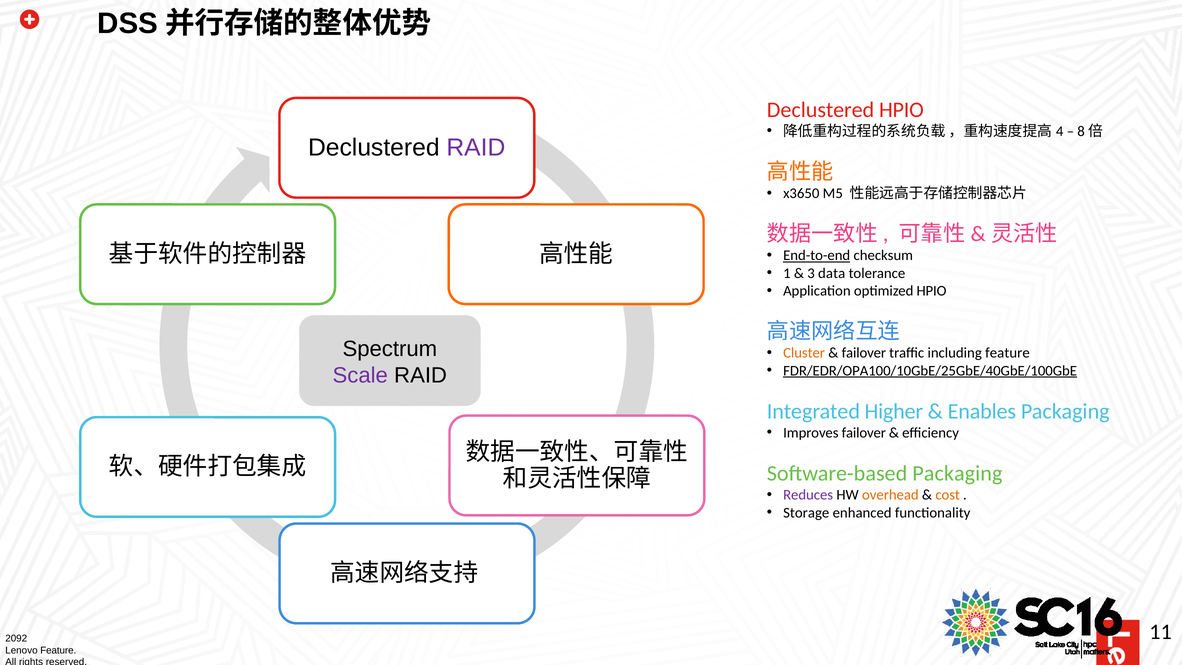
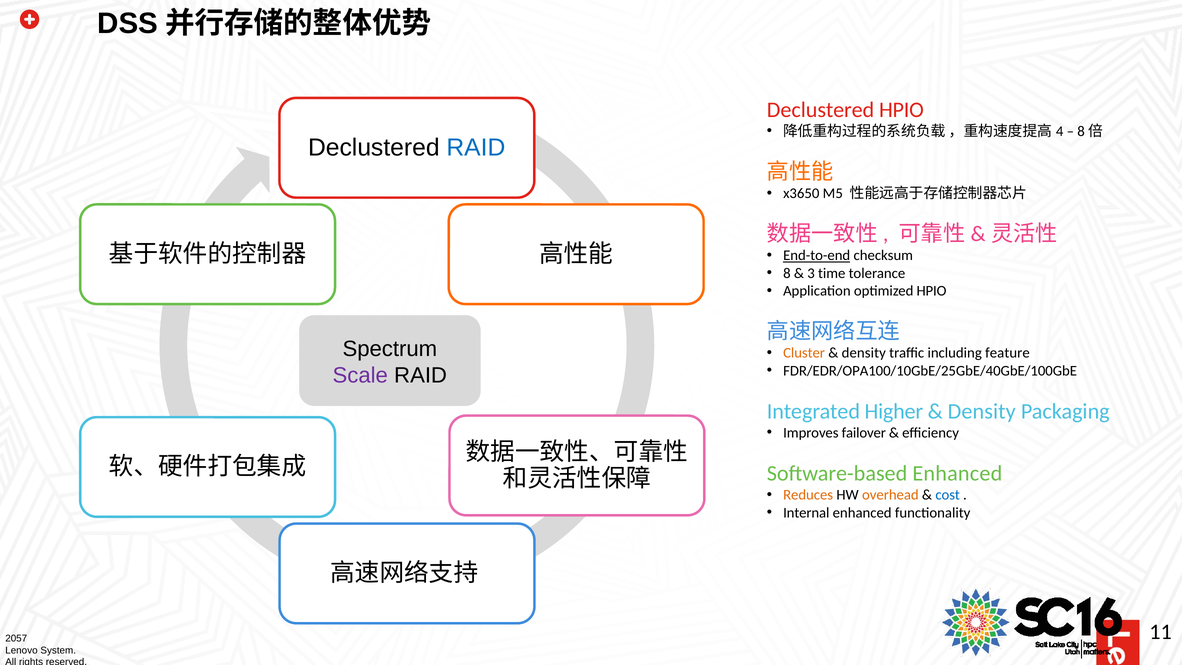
RAID at (476, 148) colour: purple -> blue
1: 1 -> 8
data: data -> time
failover at (864, 353): failover -> density
FDR/EDR/OPA100/10GbE/25GbE/40GbE/100GbE underline: present -> none
Enables at (982, 411): Enables -> Density
Software-based Packaging: Packaging -> Enhanced
Reduces colour: purple -> orange
cost colour: orange -> blue
Storage: Storage -> Internal
2092: 2092 -> 2057
Lenovo Feature: Feature -> System
